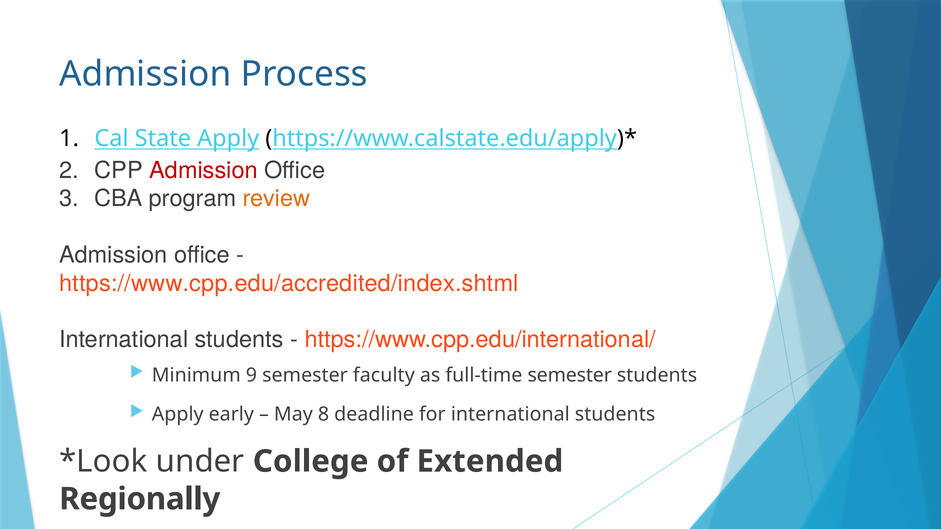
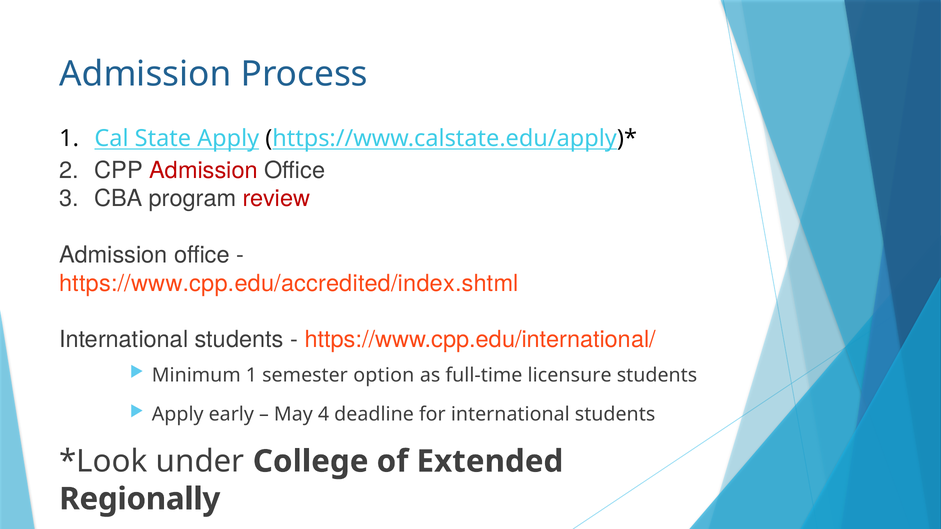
review colour: orange -> red
Minimum 9: 9 -> 1
faculty: faculty -> option
full-time semester: semester -> licensure
8: 8 -> 4
